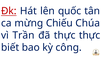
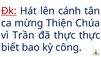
quốc: quốc -> cánh
Chiếu: Chiếu -> Thiện
